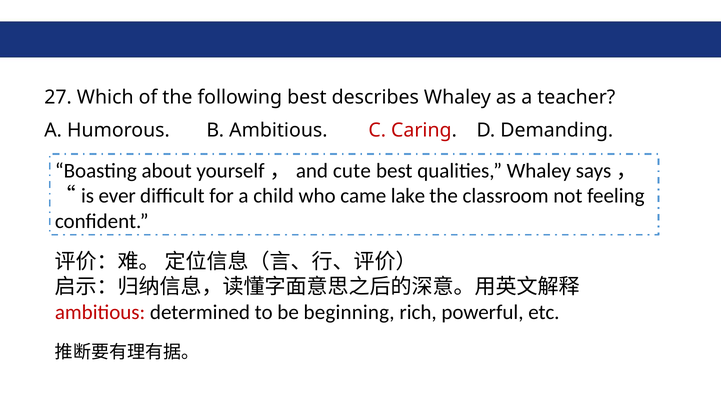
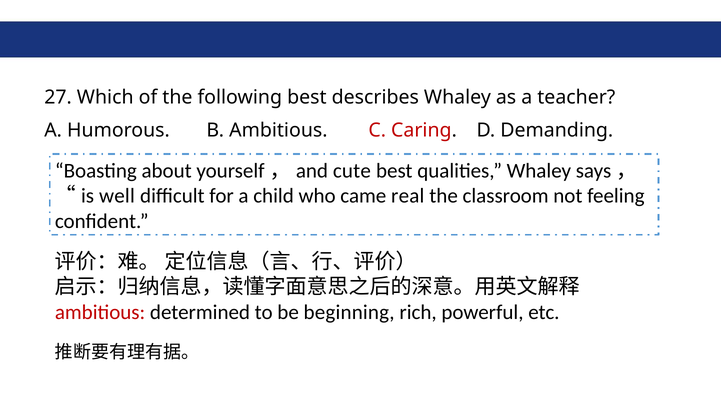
ever: ever -> well
lake: lake -> real
